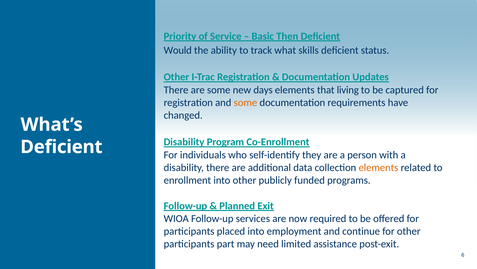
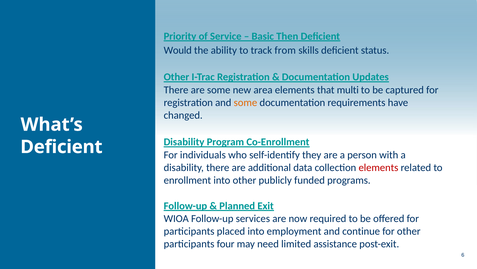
what: what -> from
days: days -> area
living: living -> multi
elements at (378, 167) colour: orange -> red
part: part -> four
